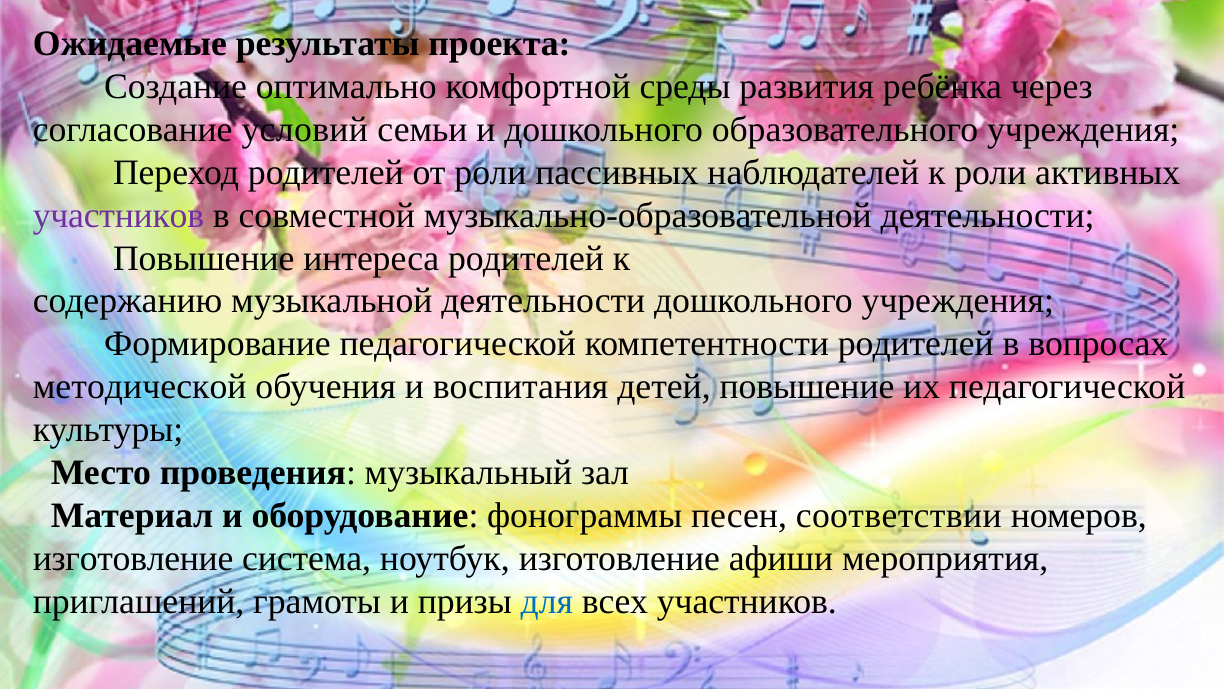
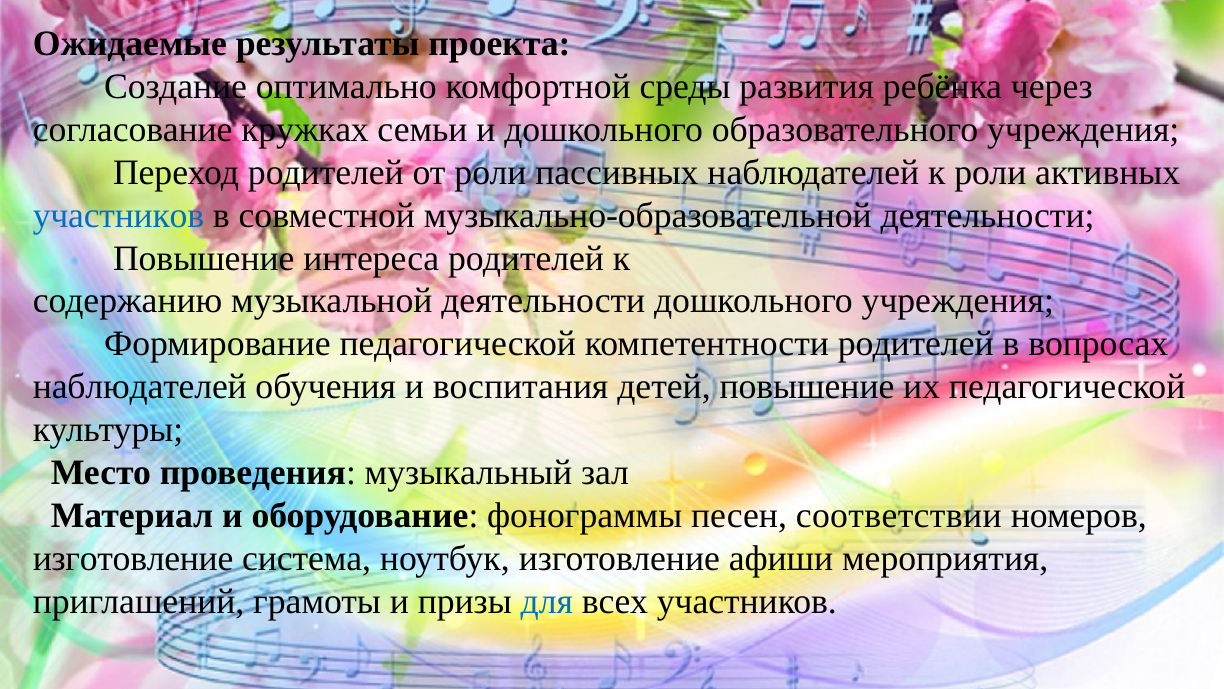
условий: условий -> кружках
участников at (119, 215) colour: purple -> blue
методической at (140, 387): методической -> наблюдателей
